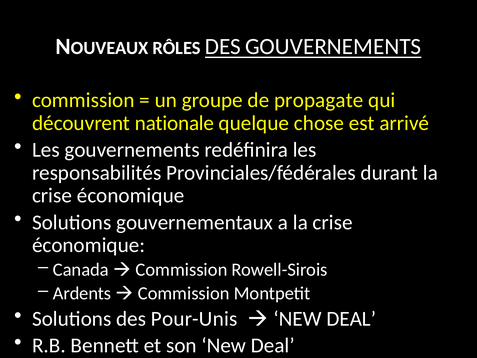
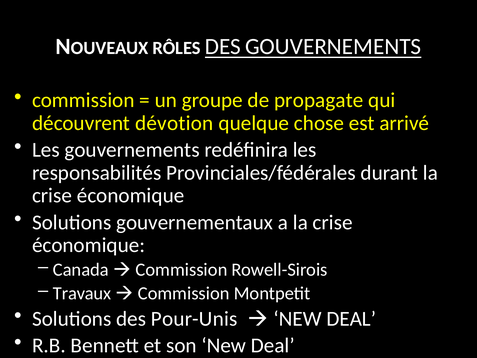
nationale: nationale -> dévotion
Ardents: Ardents -> Travaux
